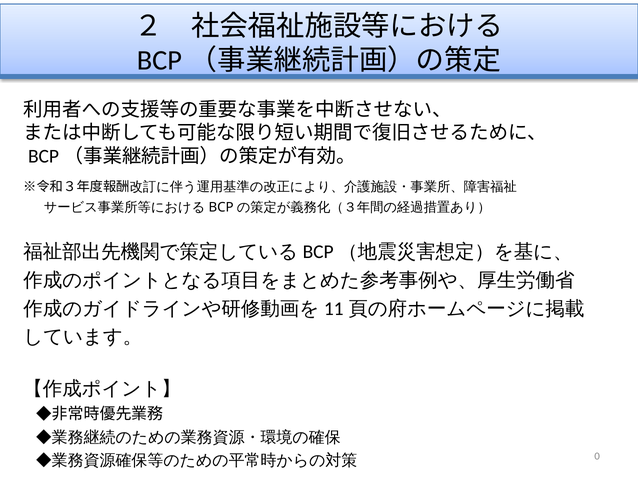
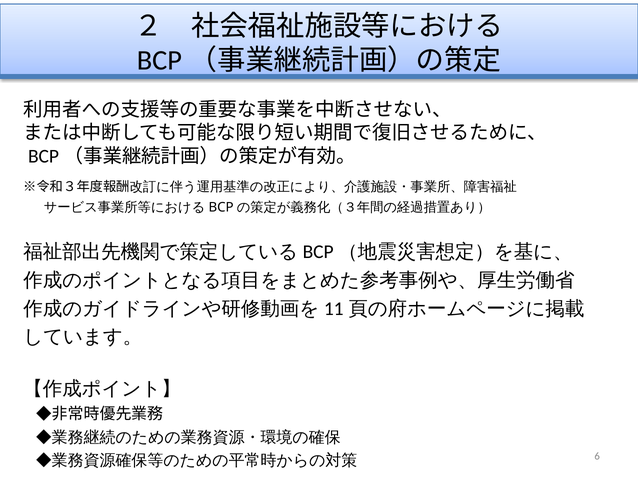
0: 0 -> 6
